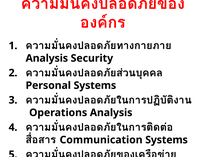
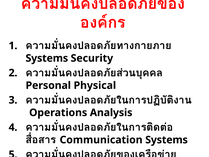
Analysis at (47, 58): Analysis -> Systems
Personal Systems: Systems -> Physical
